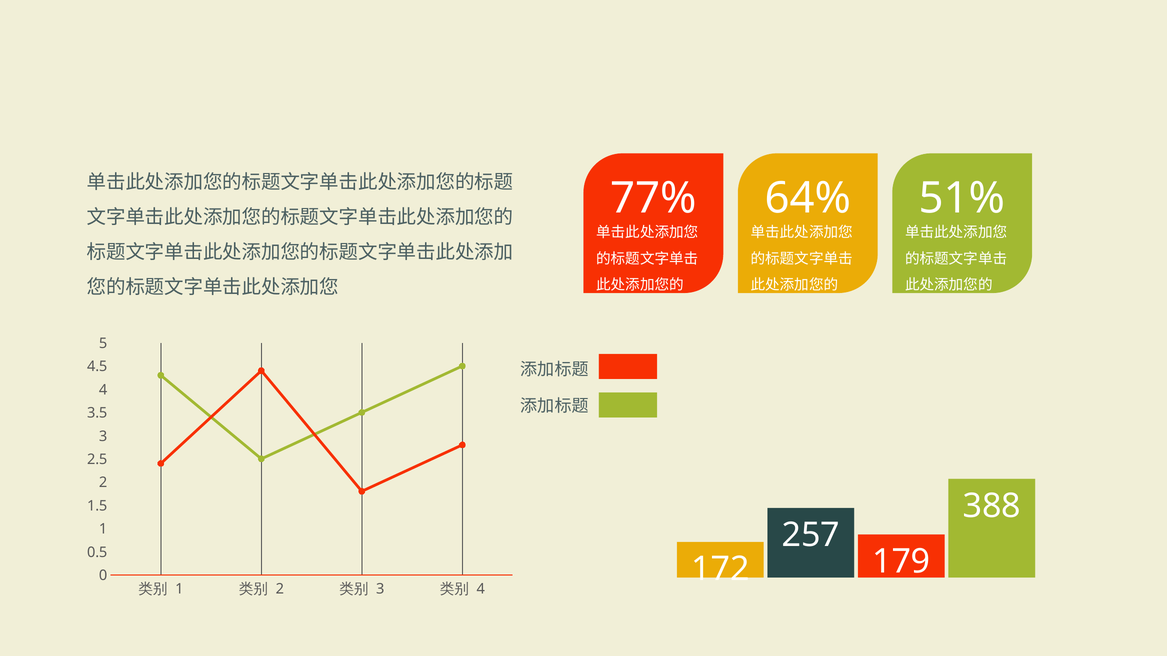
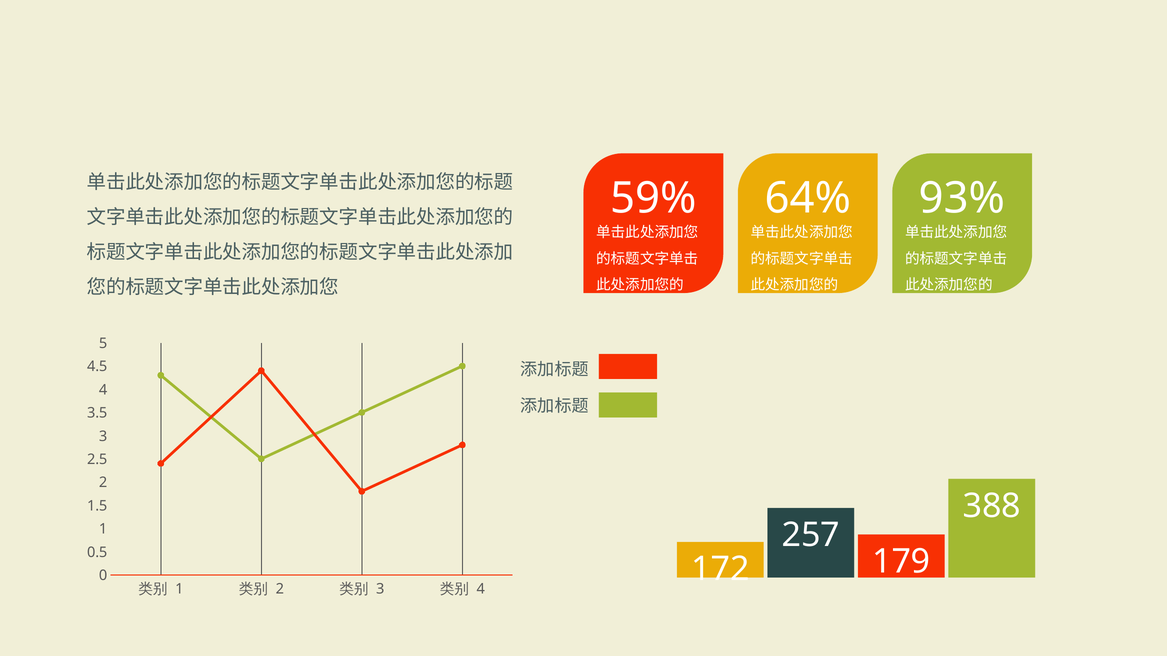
77%: 77% -> 59%
51%: 51% -> 93%
